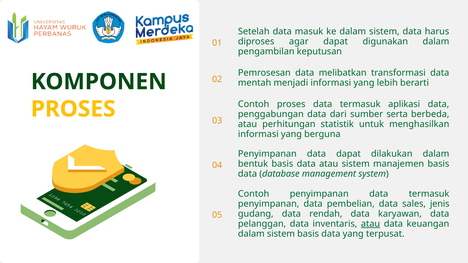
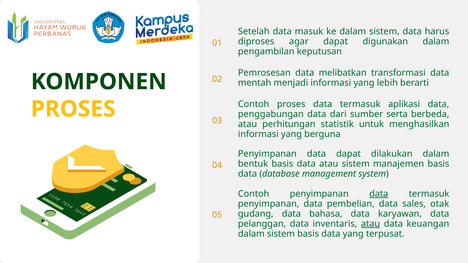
data at (379, 194) underline: none -> present
jenis: jenis -> otak
rendah: rendah -> bahasa
